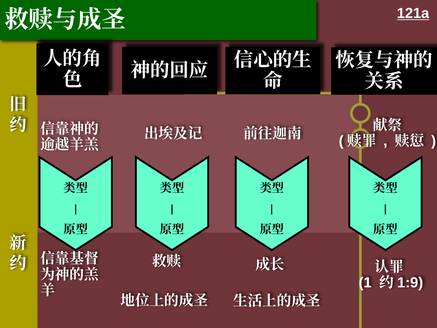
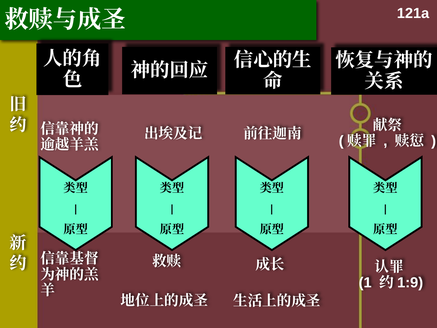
121a underline: present -> none
